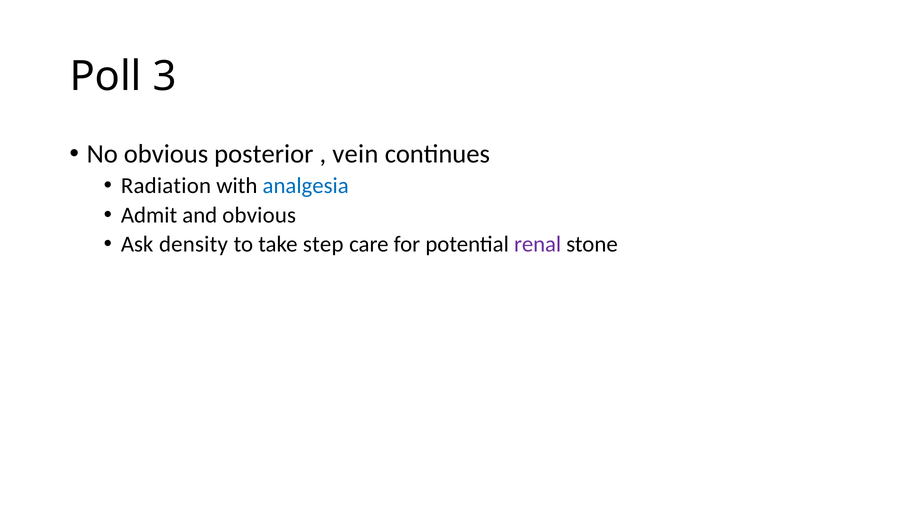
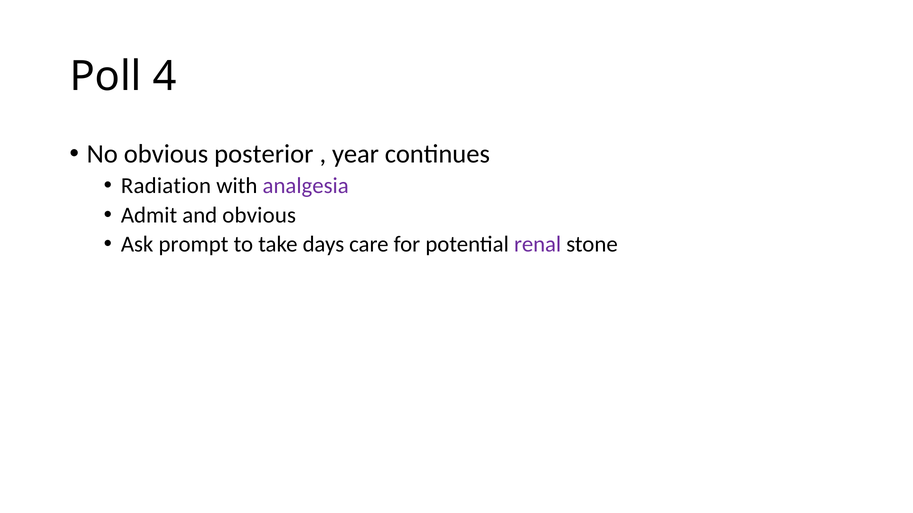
3: 3 -> 4
vein: vein -> year
analgesia colour: blue -> purple
density: density -> prompt
step: step -> days
